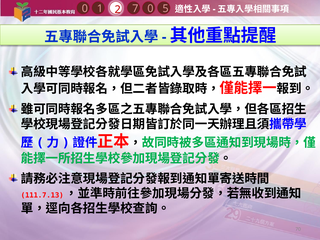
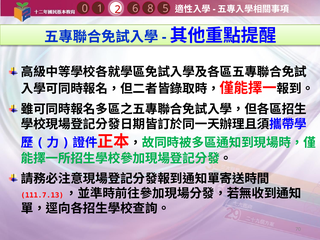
1 0: 0 -> 8
7: 7 -> 6
